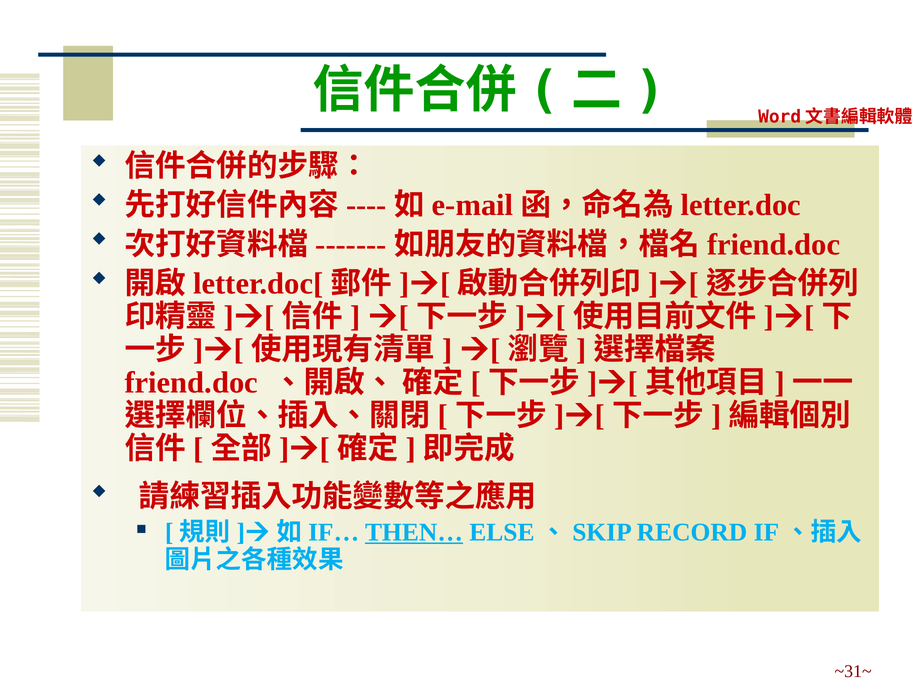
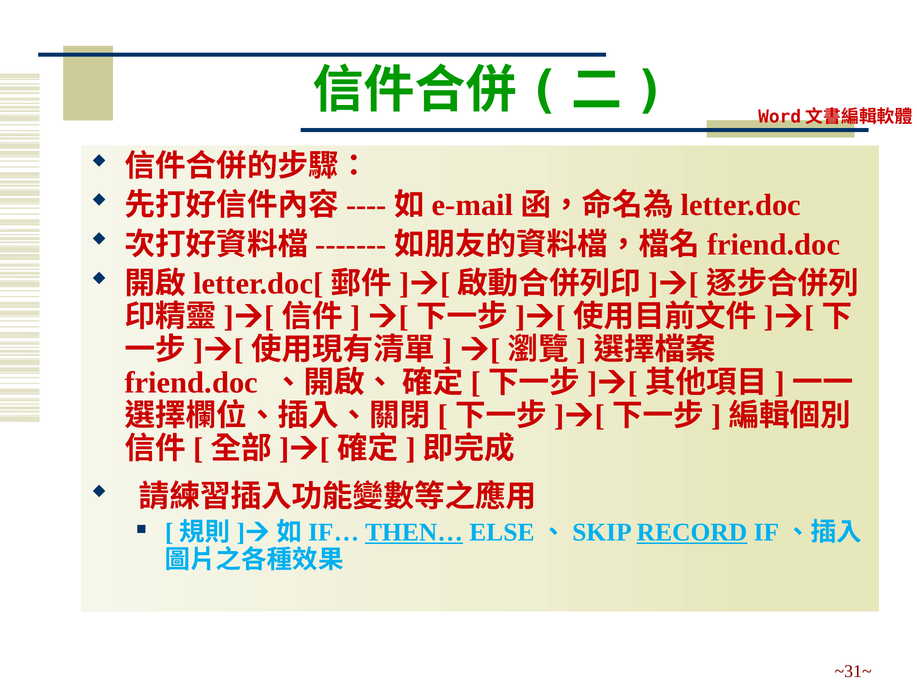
RECORD underline: none -> present
